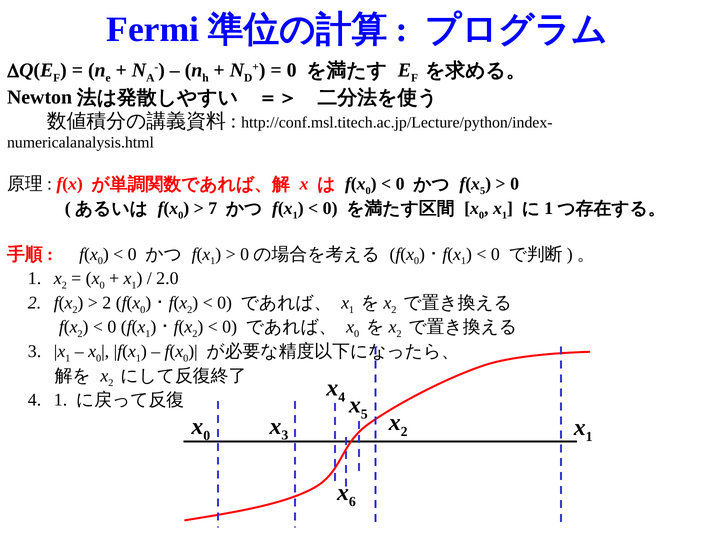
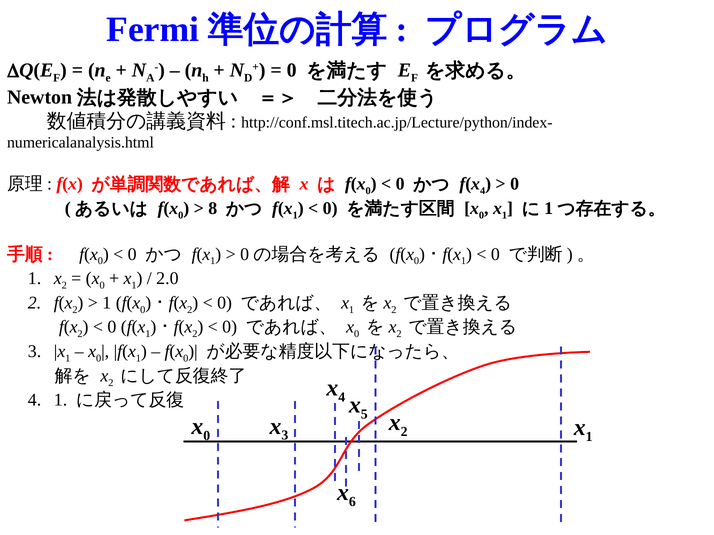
f(x 5: 5 -> 4
7: 7 -> 8
2 at (107, 303): 2 -> 1
